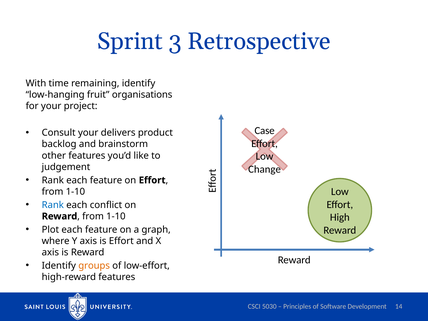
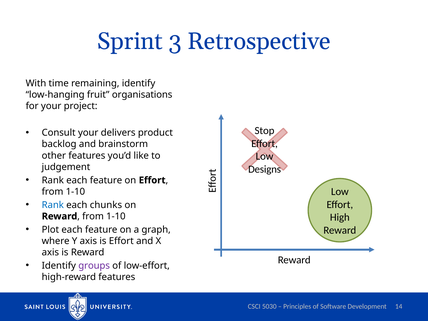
Case: Case -> Stop
Change: Change -> Designs
conflict: conflict -> chunks
groups colour: orange -> purple
